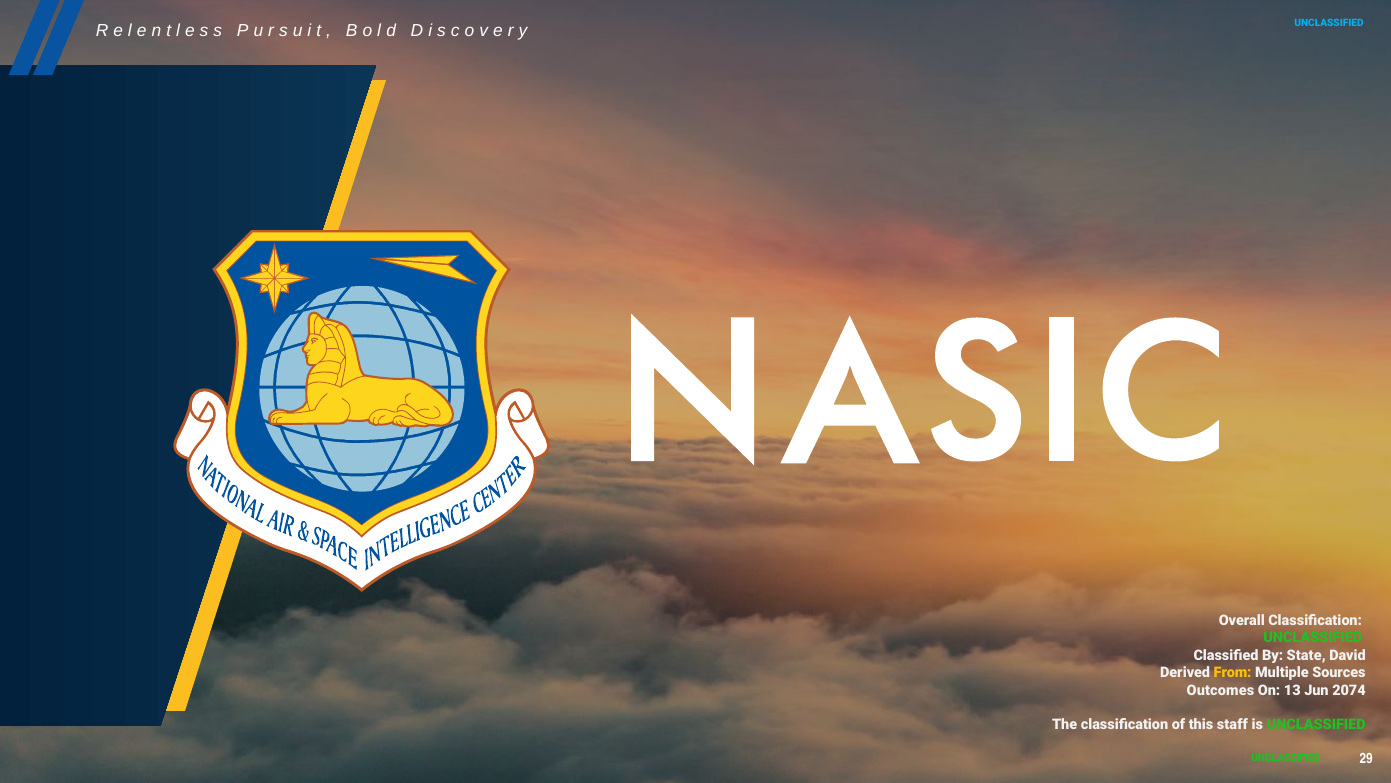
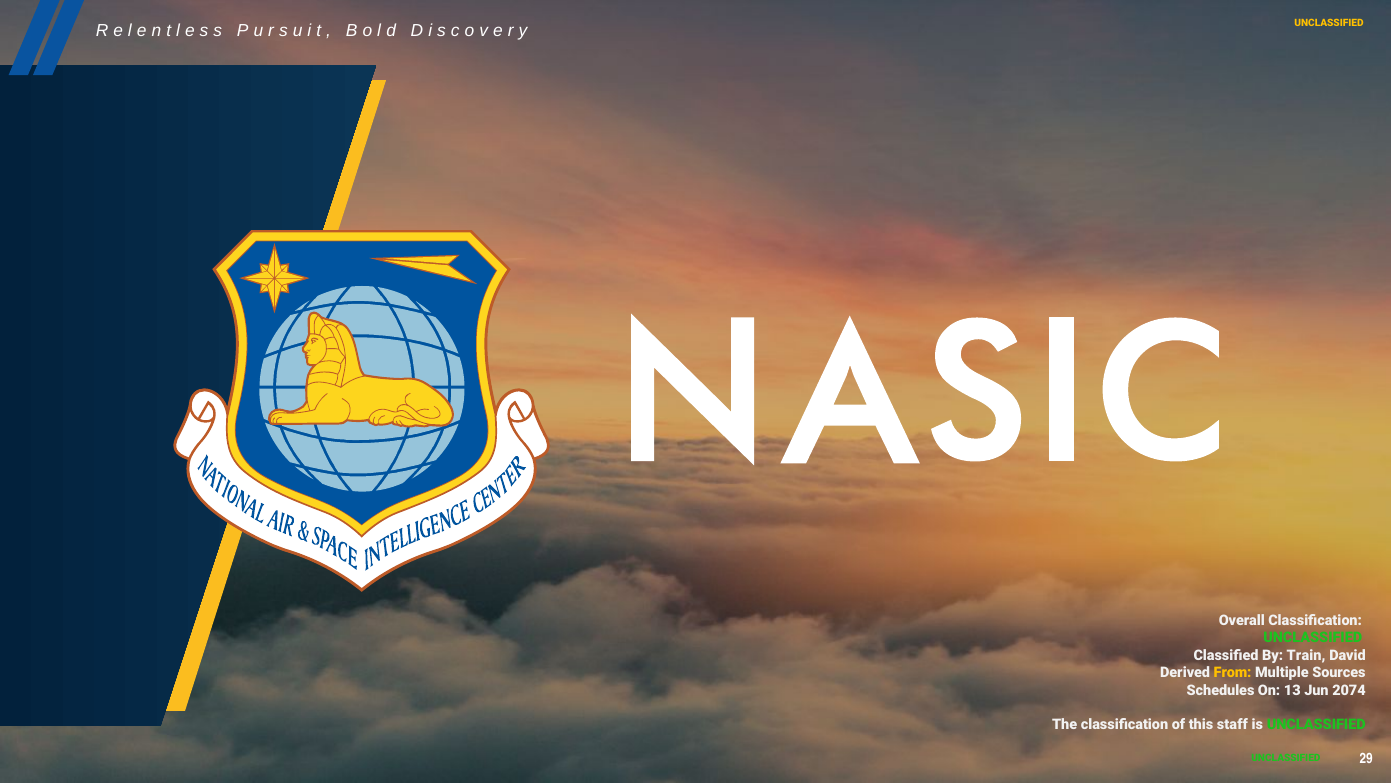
UNCLASSIFIED at (1329, 23) colour: light blue -> yellow
State: State -> Train
Outcomes: Outcomes -> Schedules
